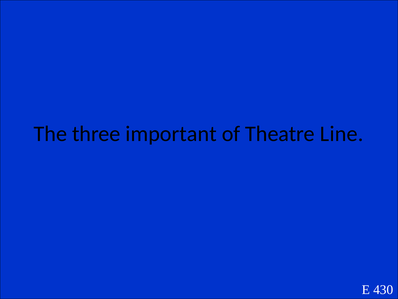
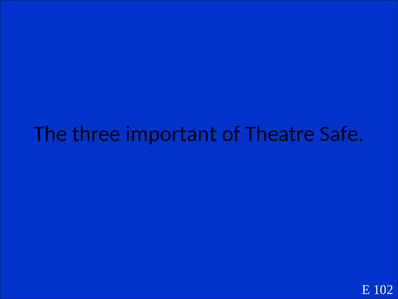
Line: Line -> Safe
430: 430 -> 102
